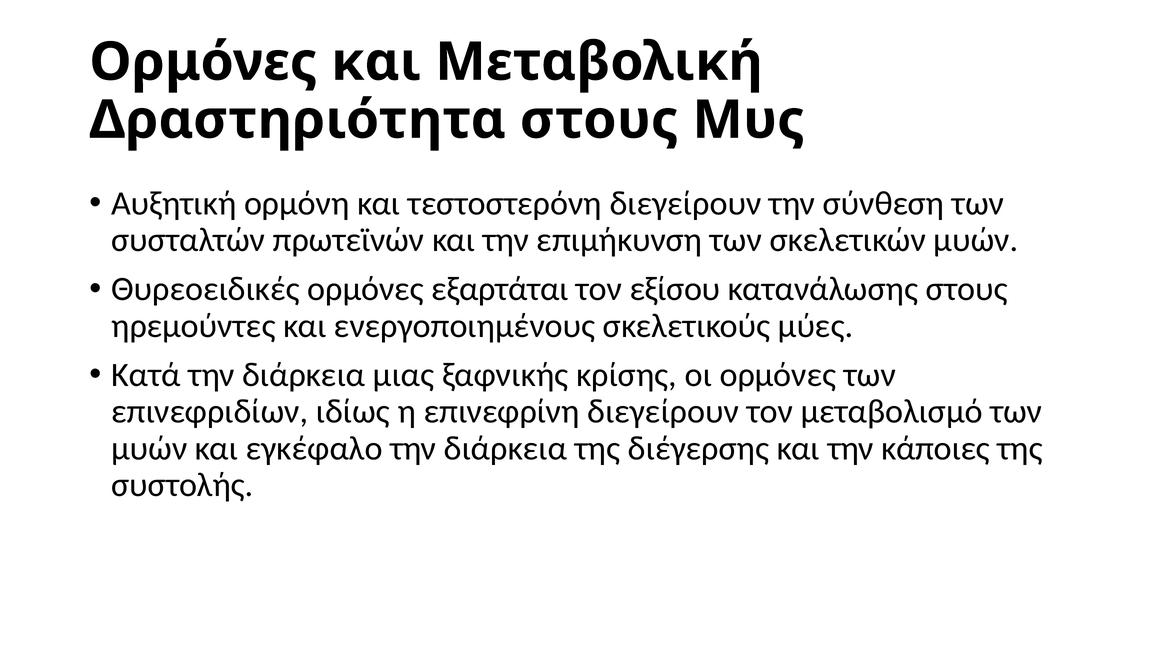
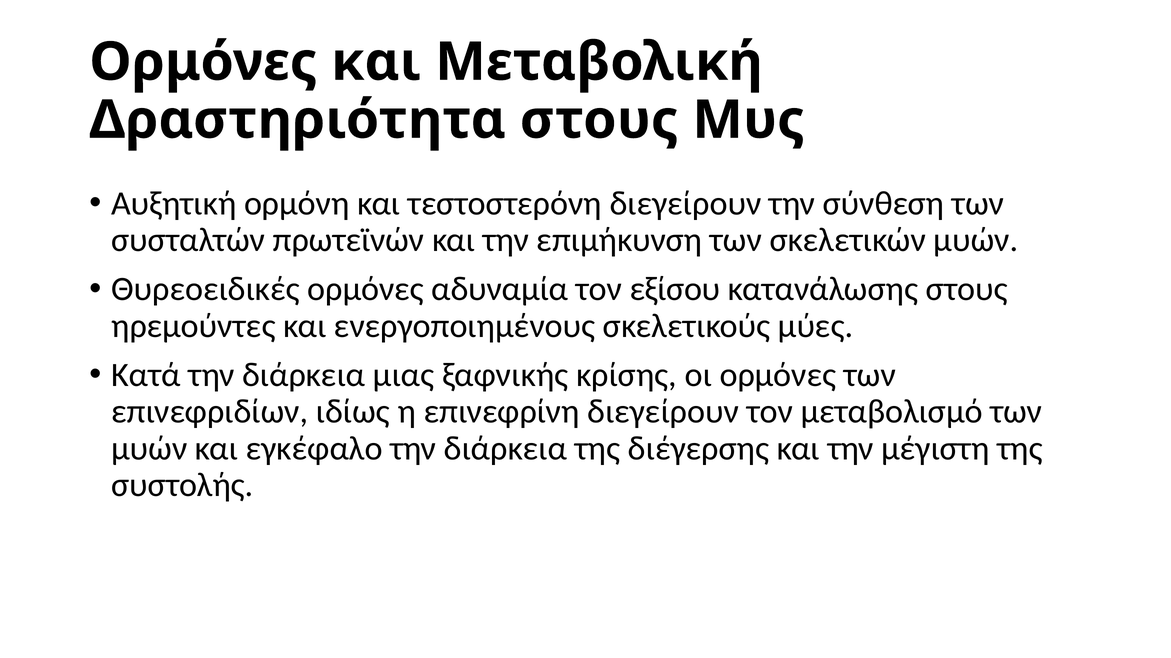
εξαρτάται: εξαρτάται -> αδυναμία
κάποιες: κάποιες -> μέγιστη
